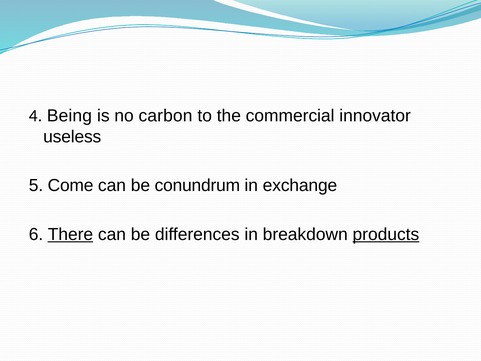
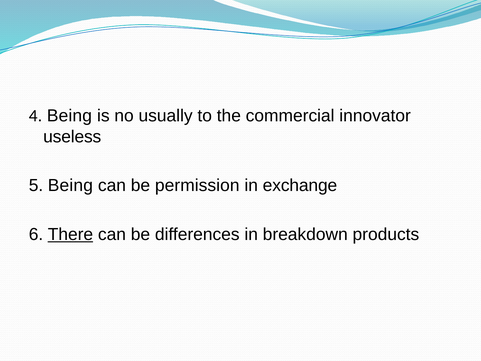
carbon: carbon -> usually
5 Come: Come -> Being
conundrum: conundrum -> permission
products underline: present -> none
